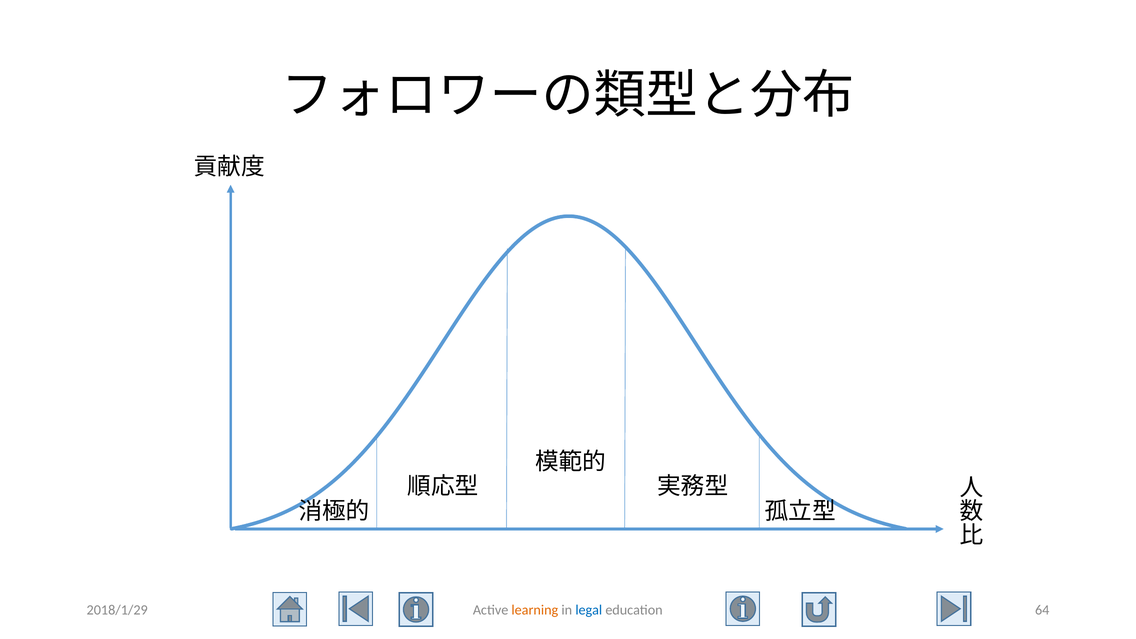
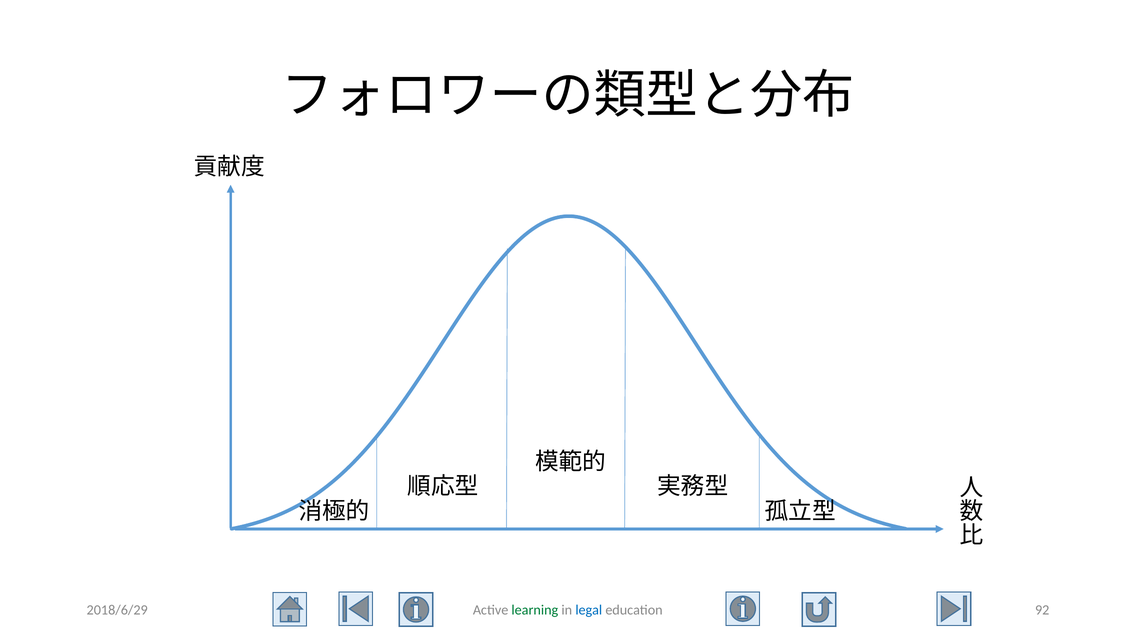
2018/1/29: 2018/1/29 -> 2018/6/29
learning colour: orange -> green
64: 64 -> 92
